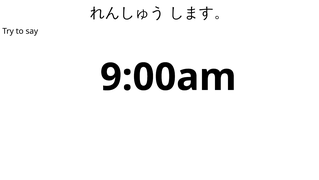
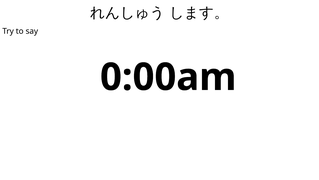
9:00am: 9:00am -> 0:00am
